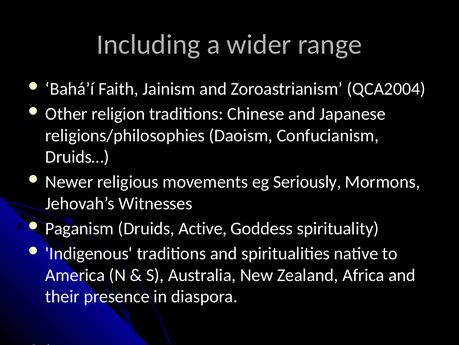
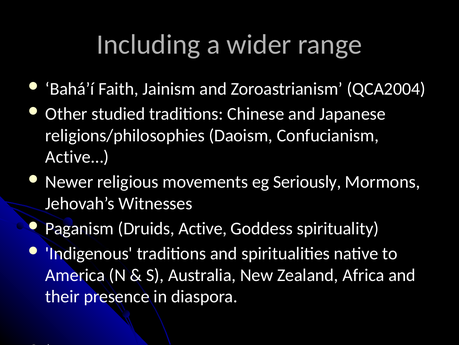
religion: religion -> studied
Druids…: Druids… -> Active…
